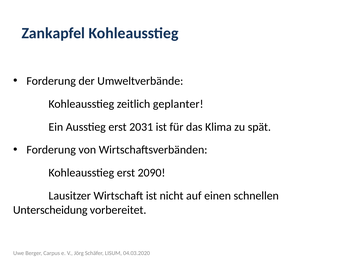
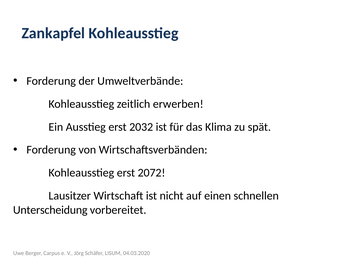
geplanter: geplanter -> erwerben
2031: 2031 -> 2032
2090: 2090 -> 2072
